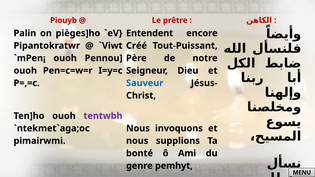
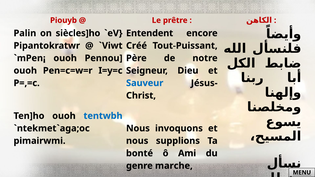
pièges]ho: pièges]ho -> siècles]ho
tentwbh colour: purple -> blue
pemhyt: pemhyt -> marche
